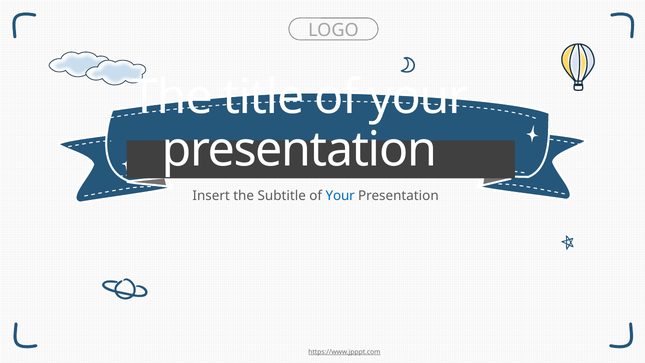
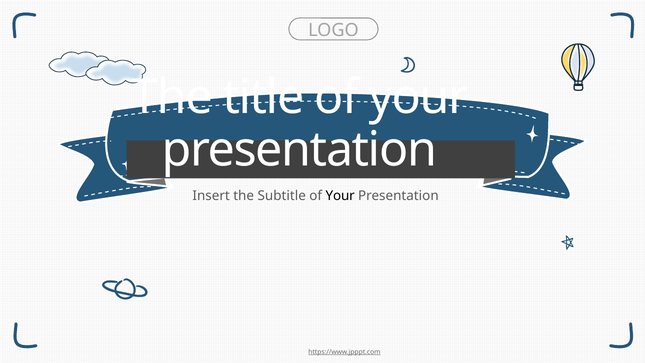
Your at (340, 195) colour: blue -> black
